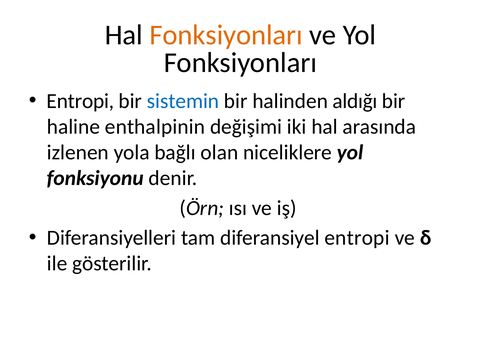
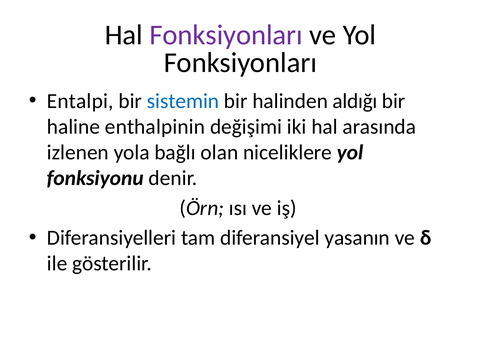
Fonksiyonları at (226, 35) colour: orange -> purple
Entropi at (80, 101): Entropi -> Entalpi
diferansiyel entropi: entropi -> yasanın
